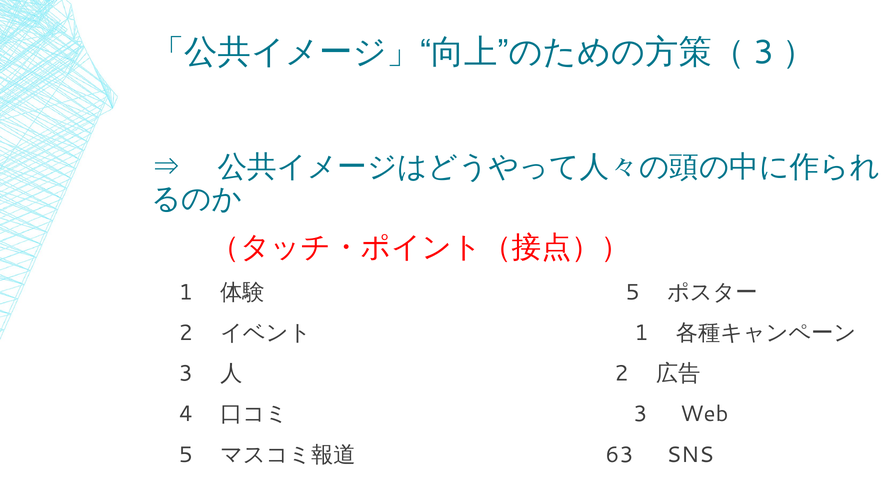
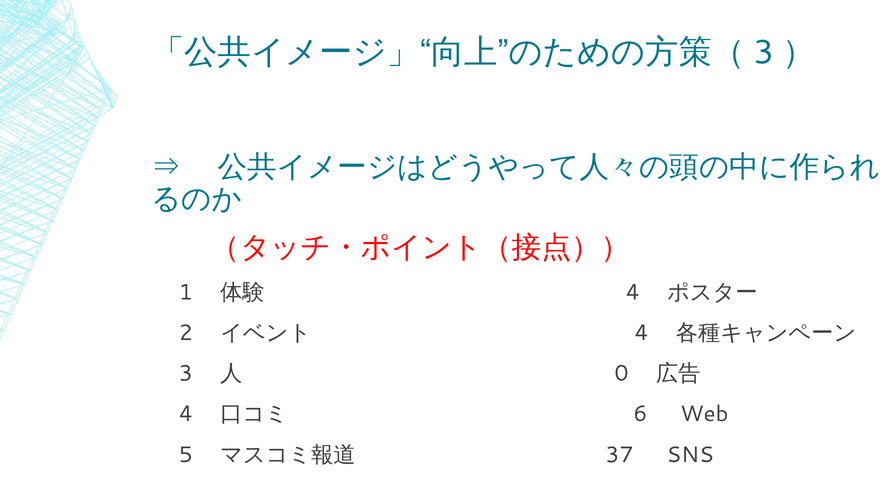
5 at (633, 292): 5 -> 4
1 at (641, 333): 1 -> 4
2 at (621, 374): 2 -> 0
3 at (640, 414): 3 -> 6
63: 63 -> 37
